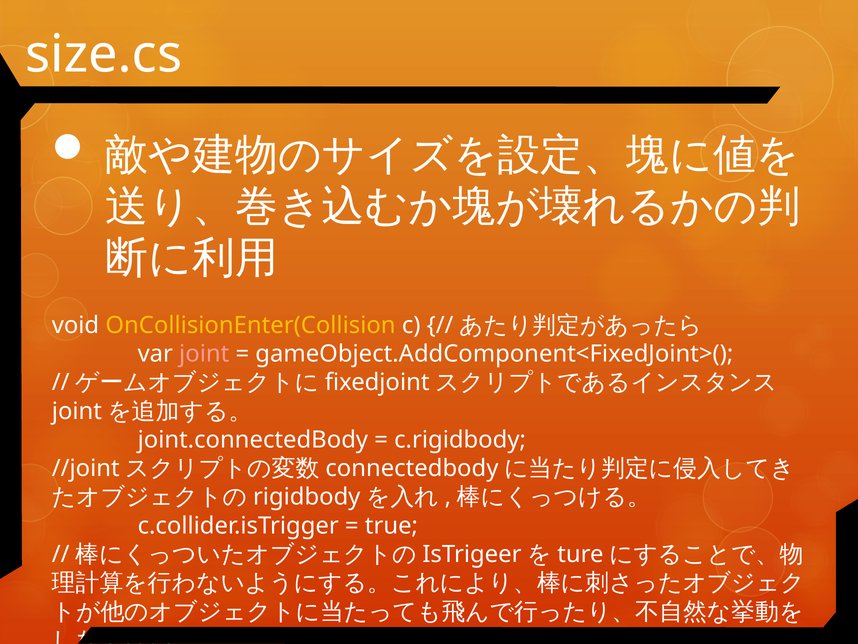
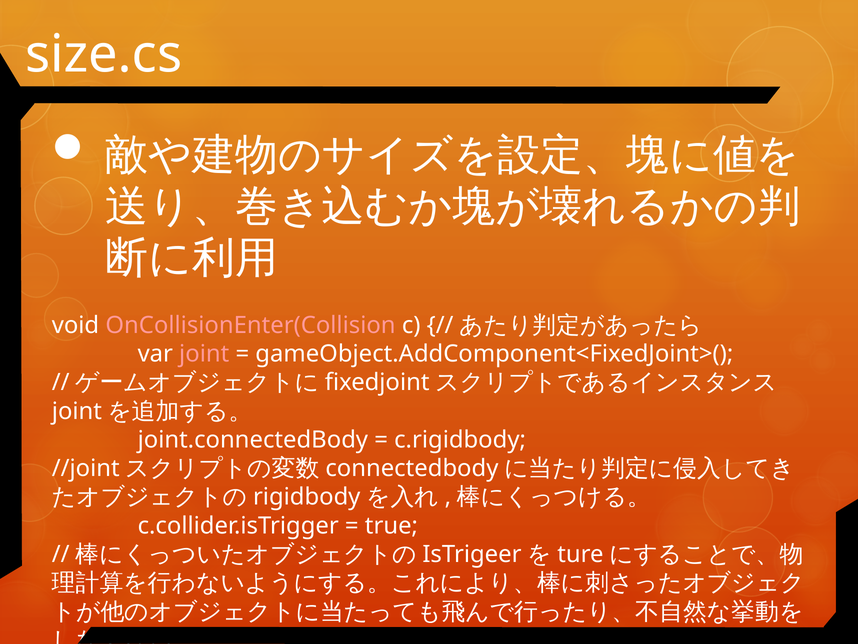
OnCollisionEnter(Collision colour: yellow -> pink
